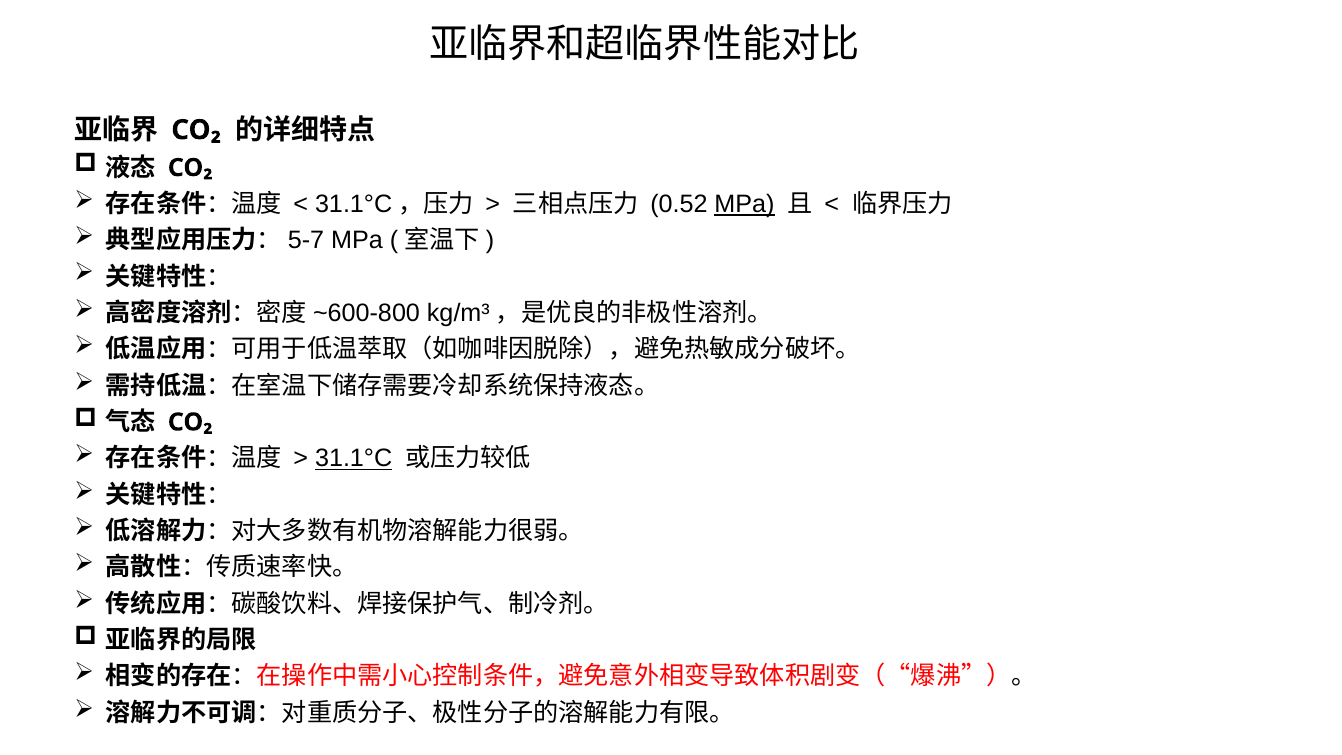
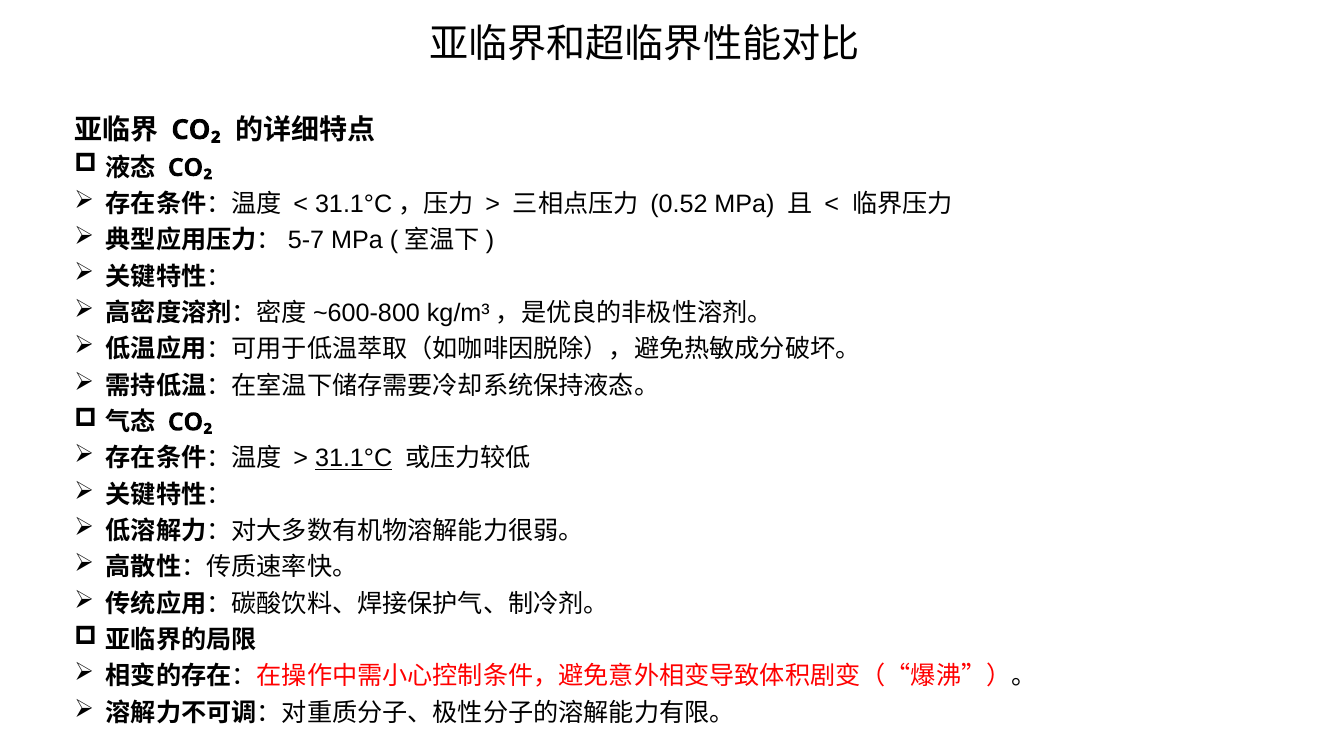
MPa at (745, 204) underline: present -> none
